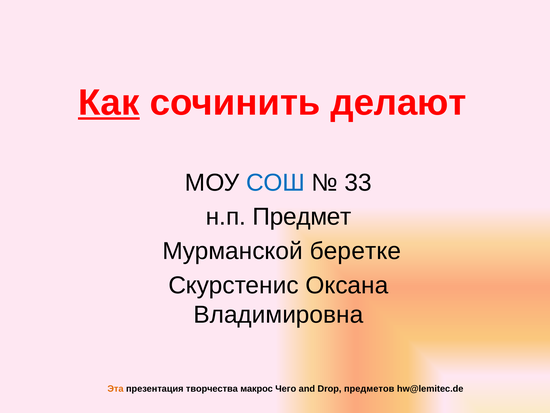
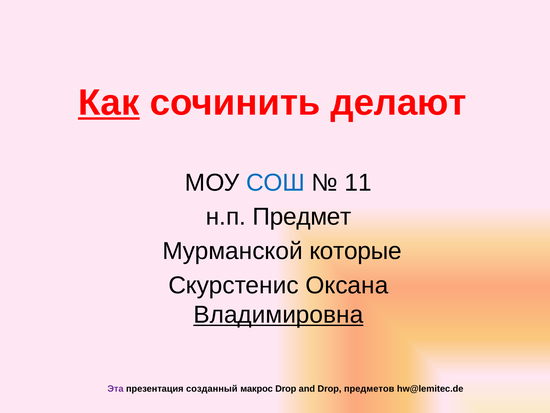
33: 33 -> 11
беретке: беретке -> которые
Владимировна underline: none -> present
Эта colour: orange -> purple
творчества: творчества -> созданный
макрос Чего: Чего -> Drop
